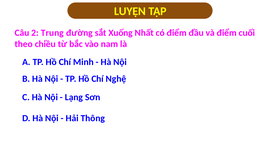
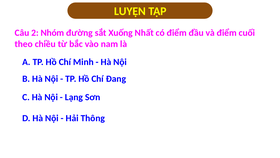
Trung: Trung -> Nhóm
Nghệ: Nghệ -> Đang
